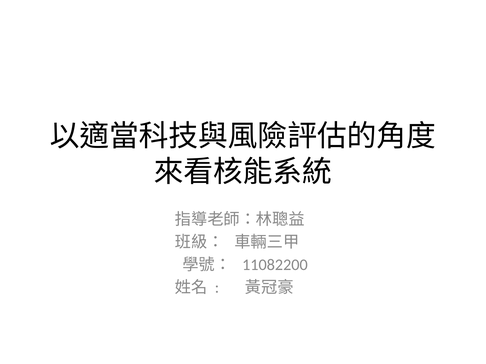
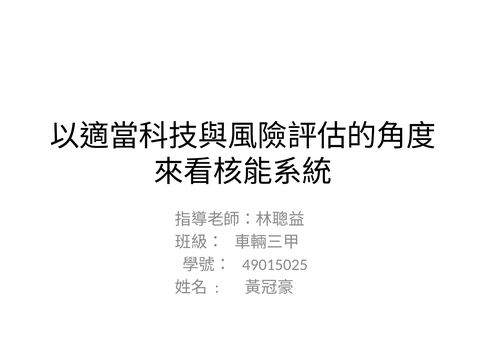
11082200: 11082200 -> 49015025
